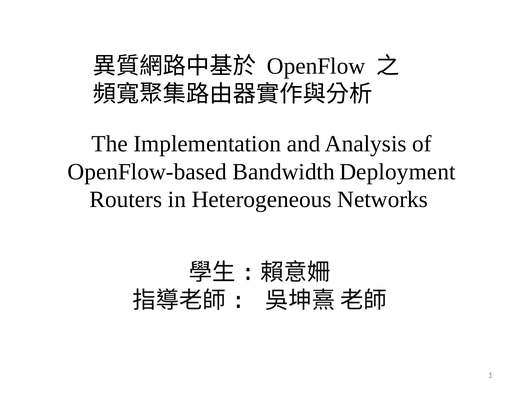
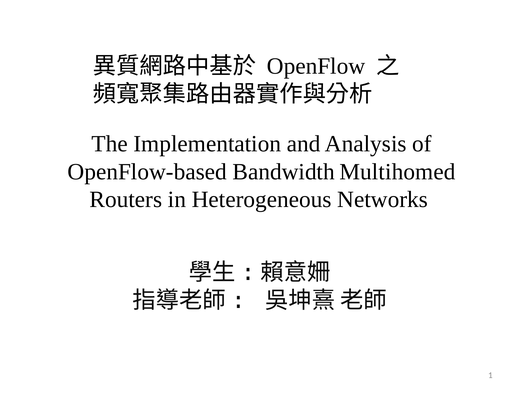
Deployment: Deployment -> Multihomed
